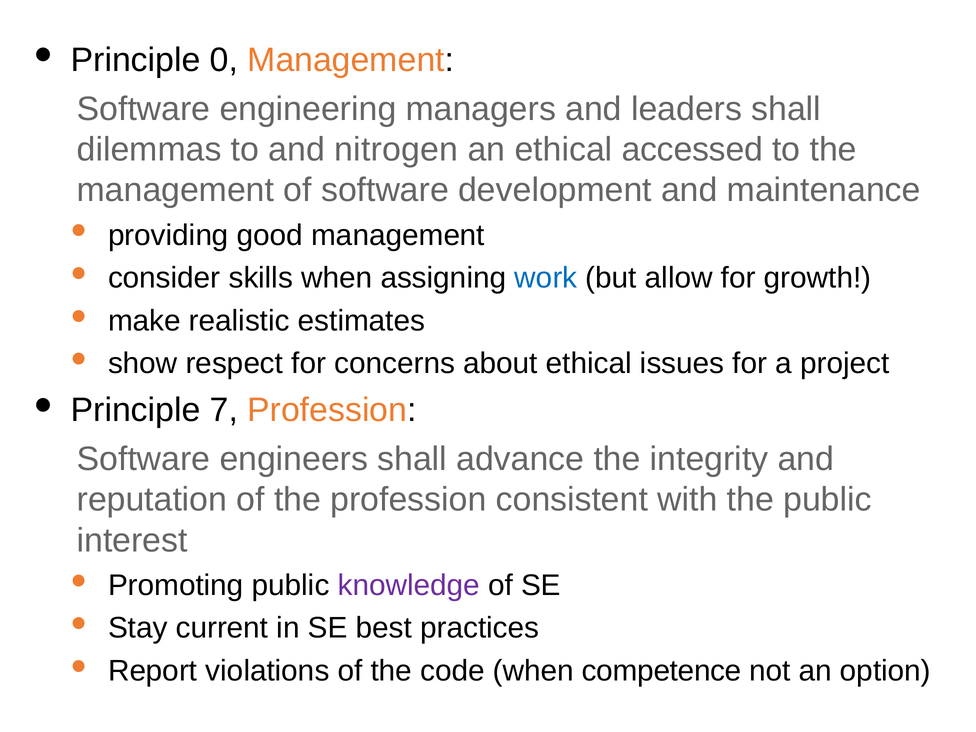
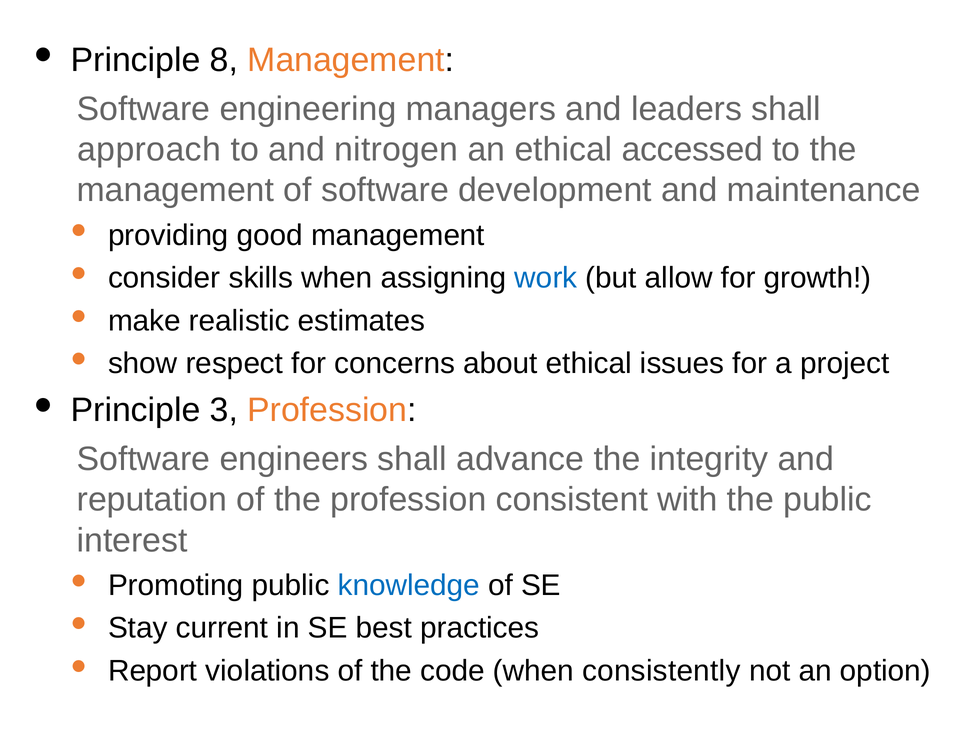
0: 0 -> 8
dilemmas: dilemmas -> approach
7: 7 -> 3
knowledge colour: purple -> blue
competence: competence -> consistently
